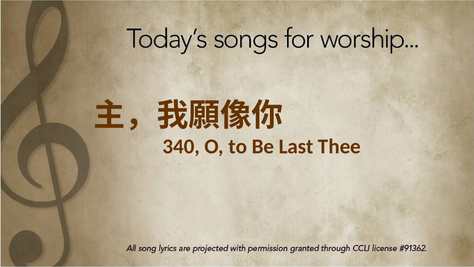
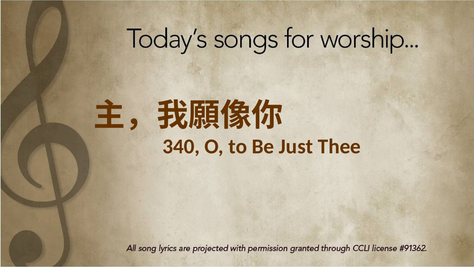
Last: Last -> Just
